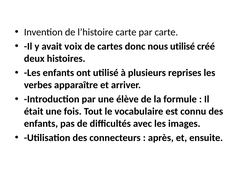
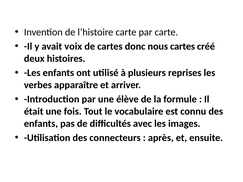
nous utilisé: utilisé -> cartes
